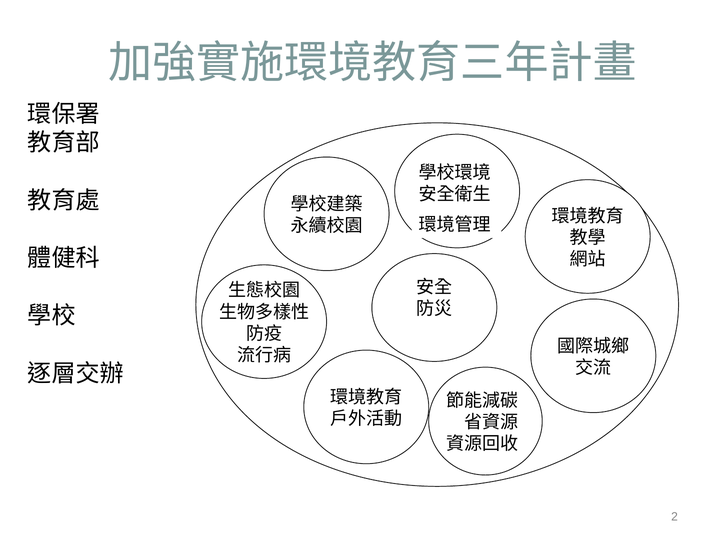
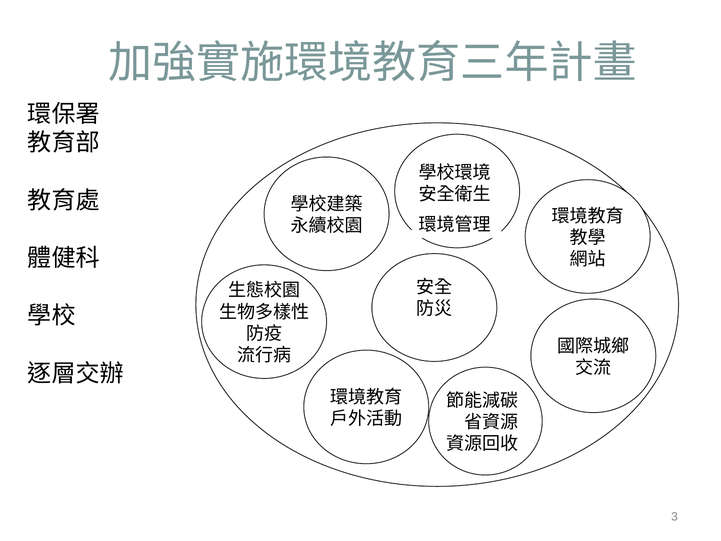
2: 2 -> 3
